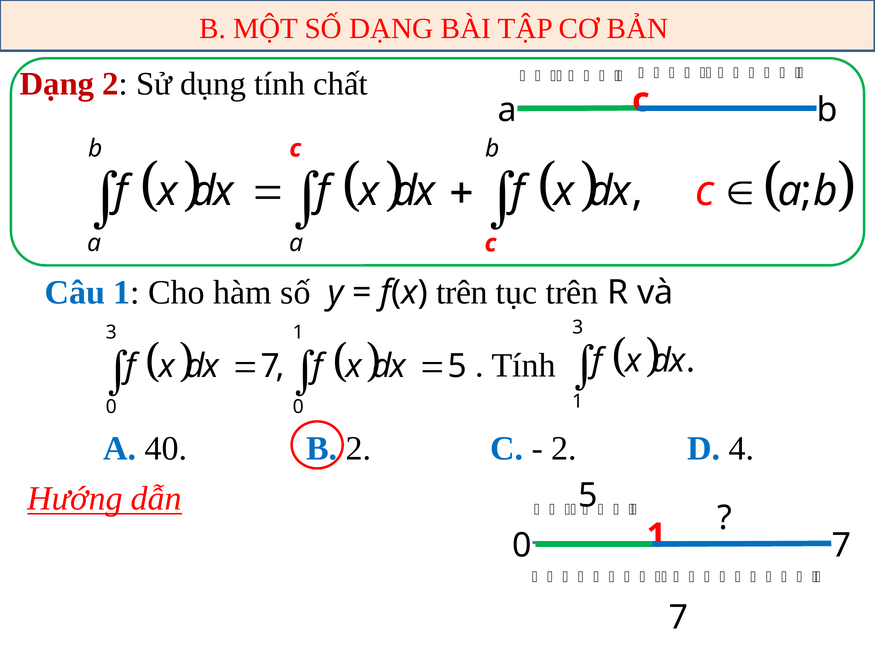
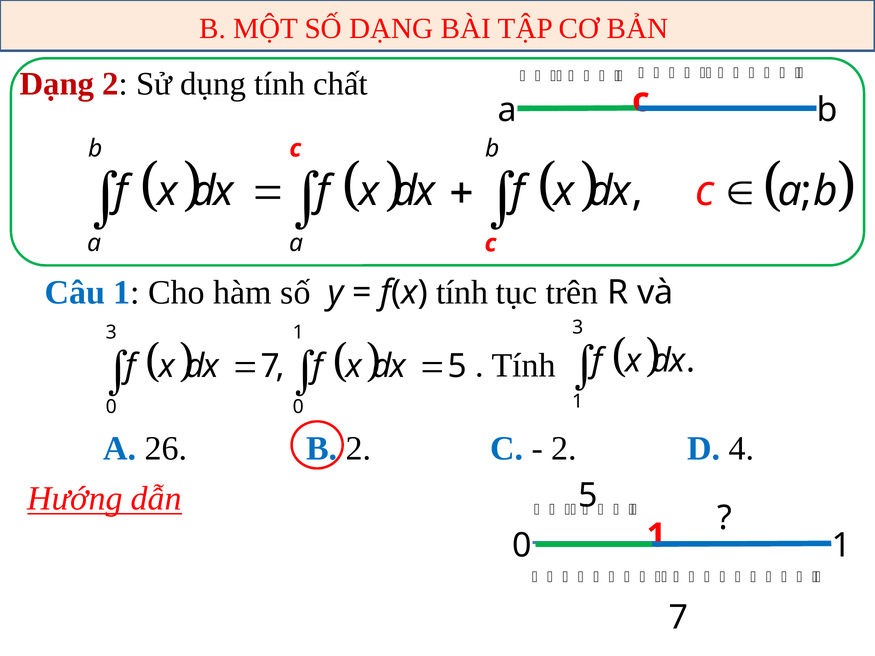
f(x trên: trên -> tính
40: 40 -> 26
7 at (841, 546): 7 -> 1
